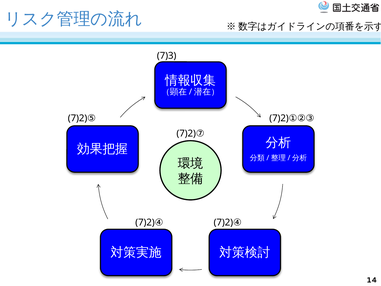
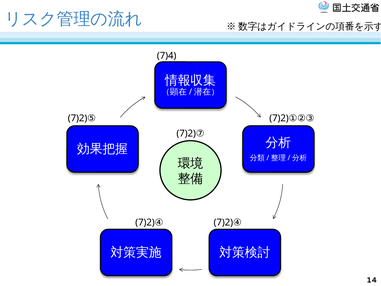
7)3: 7)3 -> 7)4
